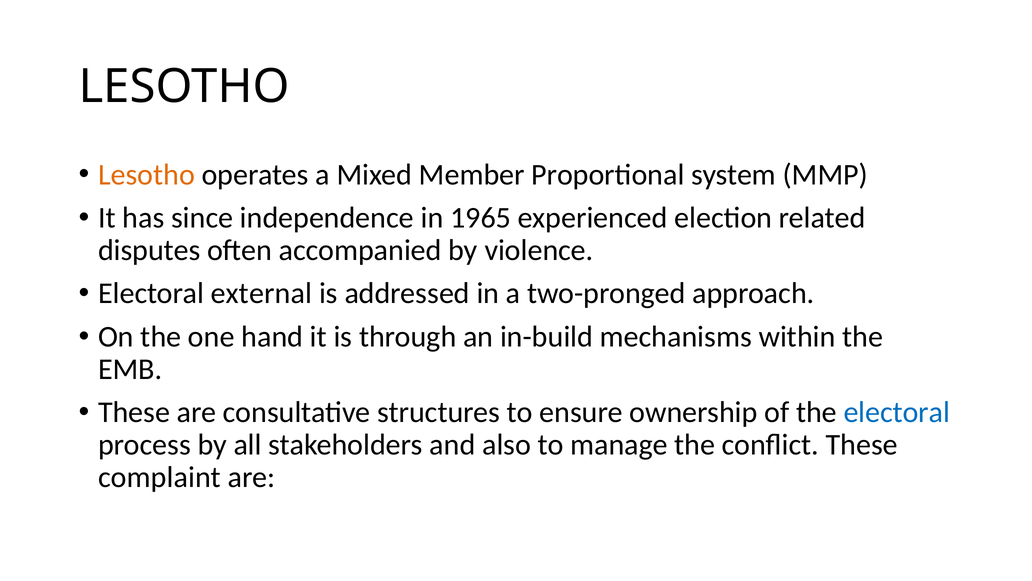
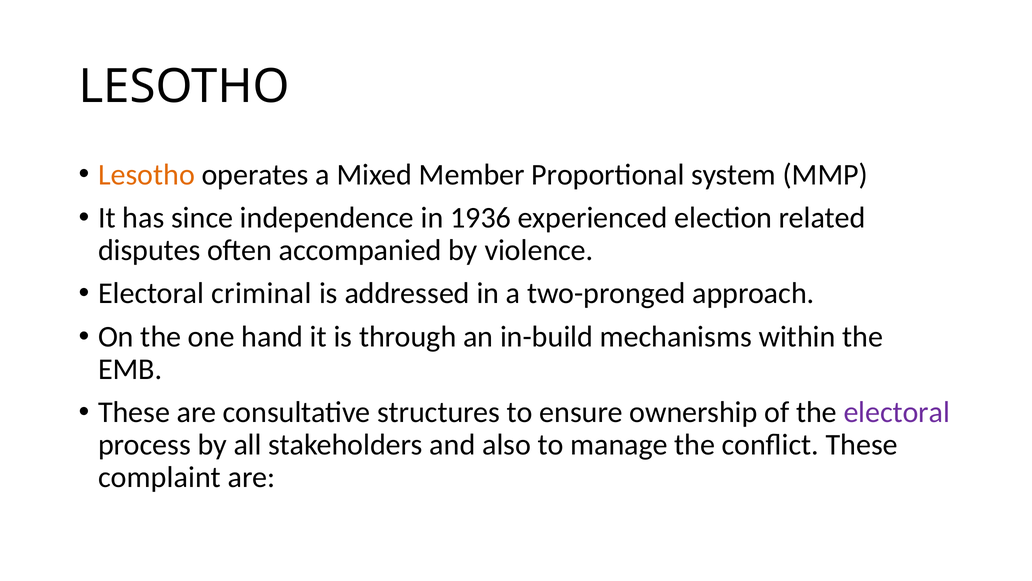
1965: 1965 -> 1936
external: external -> criminal
electoral at (897, 412) colour: blue -> purple
